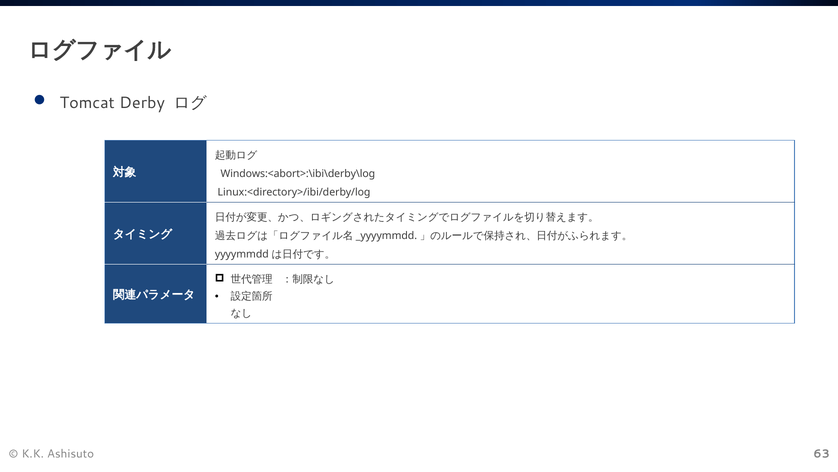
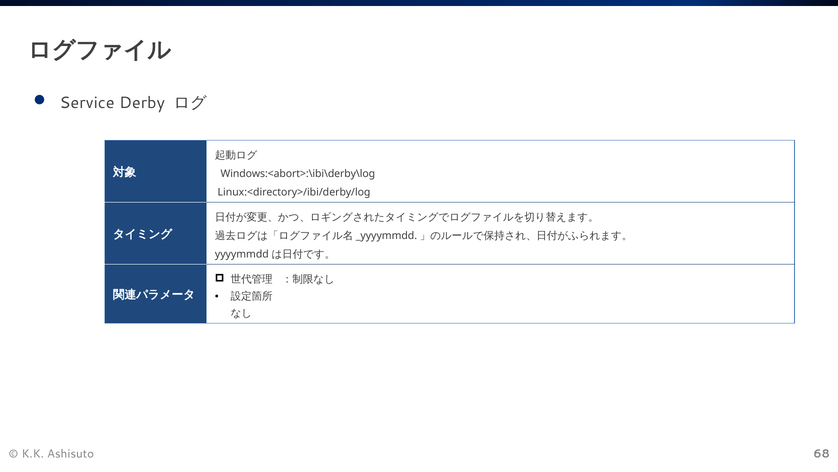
Tomcat: Tomcat -> Service
63: 63 -> 68
